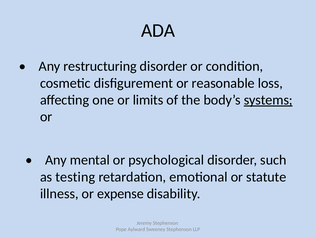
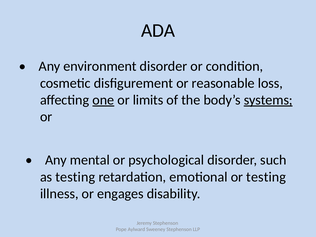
restructuring: restructuring -> environment
one underline: none -> present
or statute: statute -> testing
expense: expense -> engages
